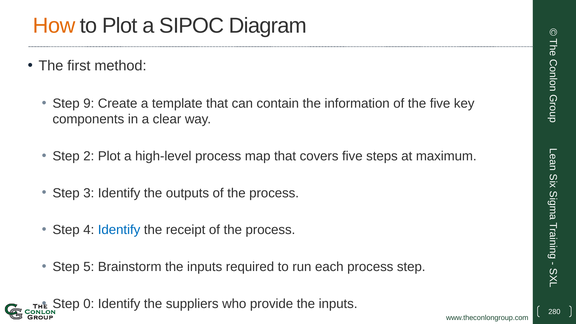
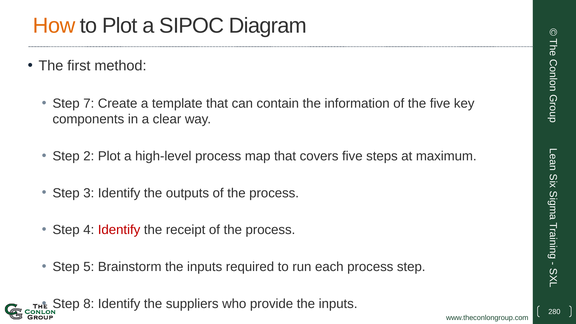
9: 9 -> 7
Identify at (119, 230) colour: blue -> red
0: 0 -> 8
